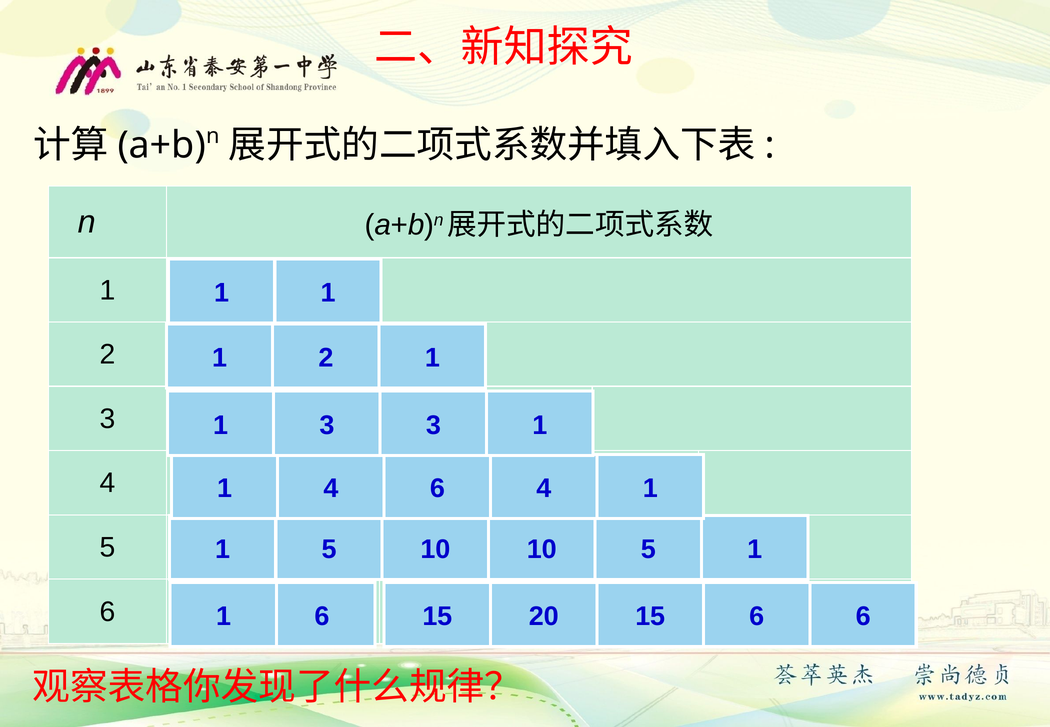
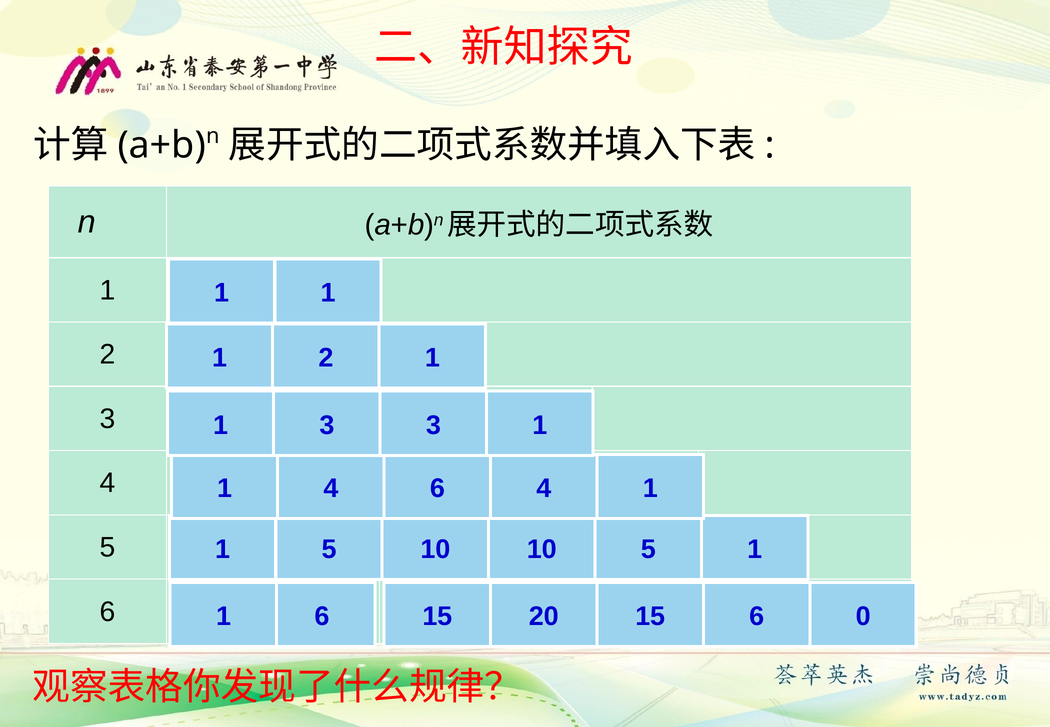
6 at (863, 617): 6 -> 0
